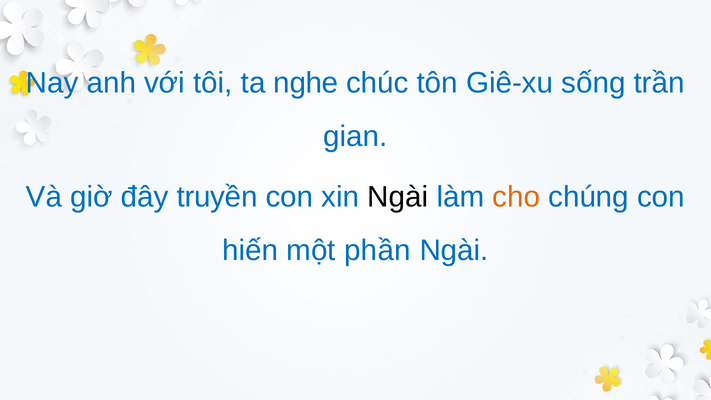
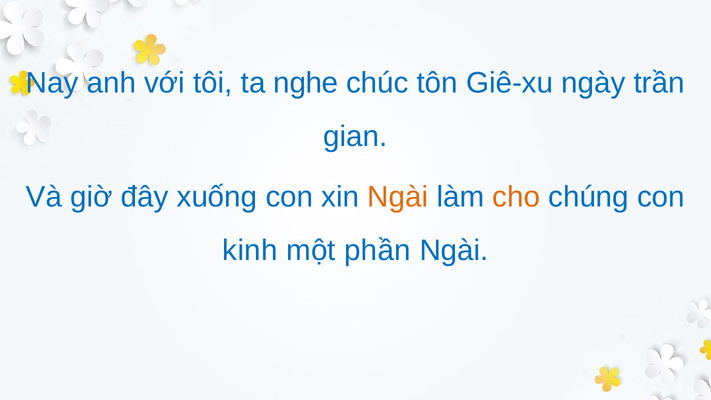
sống: sống -> ngày
truyền: truyền -> xuống
Ngài at (398, 197) colour: black -> orange
hiến: hiến -> kinh
